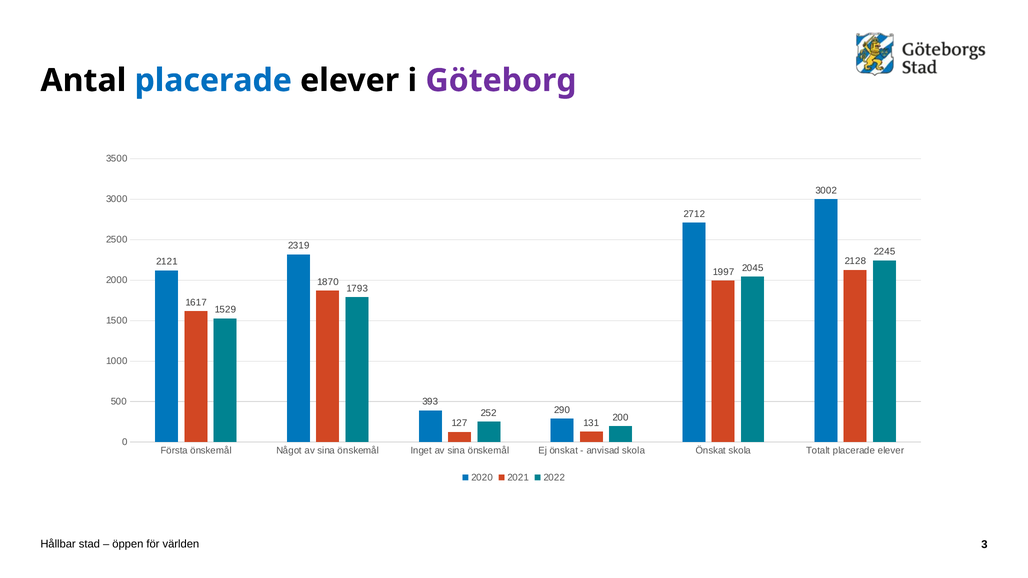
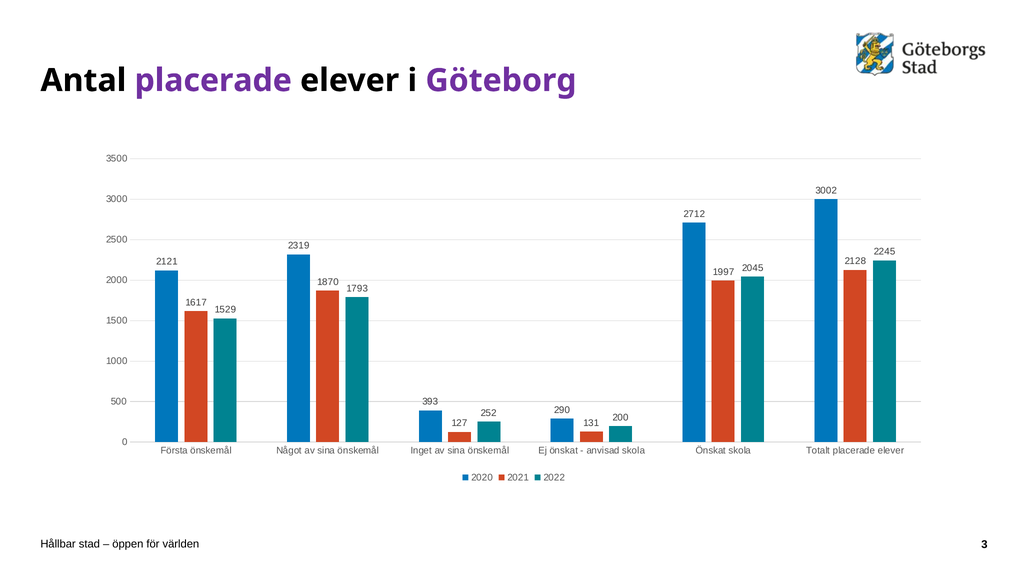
placerade at (213, 81) colour: blue -> purple
